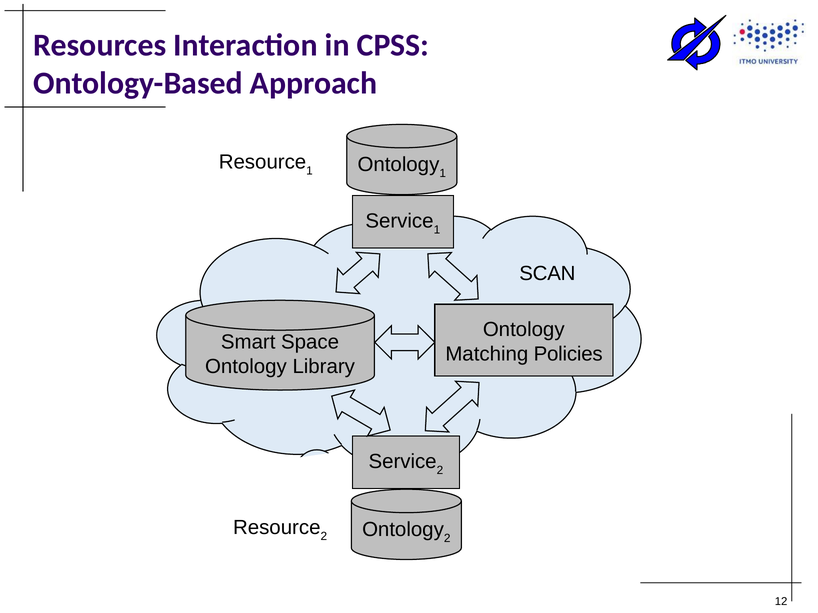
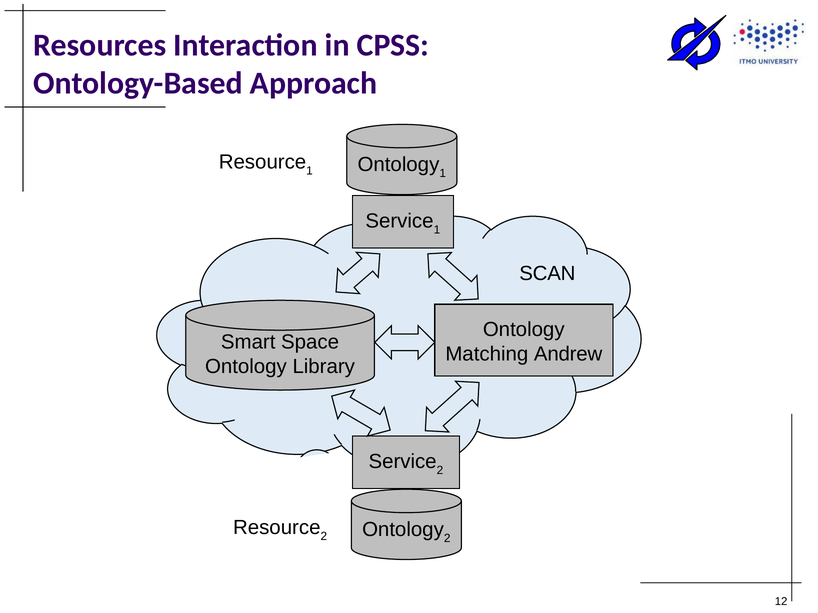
Policies: Policies -> Andrew
